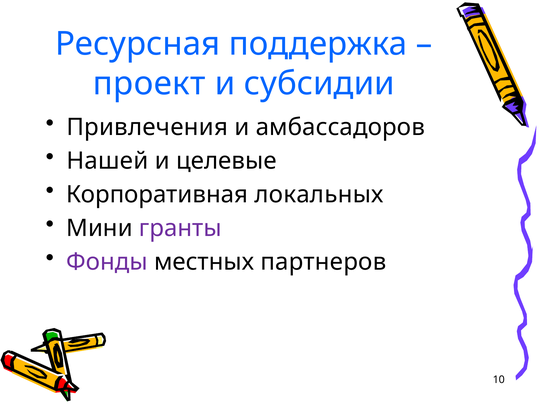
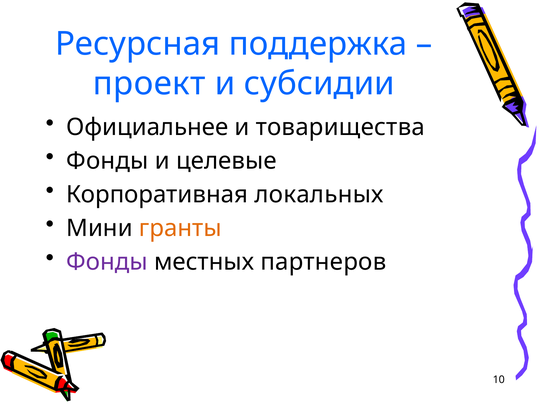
Привлечения: Привлечения -> Официальнее
амбассадоров: амбассадоров -> товарищества
Нашей at (107, 161): Нашей -> Фонды
гранты colour: purple -> orange
